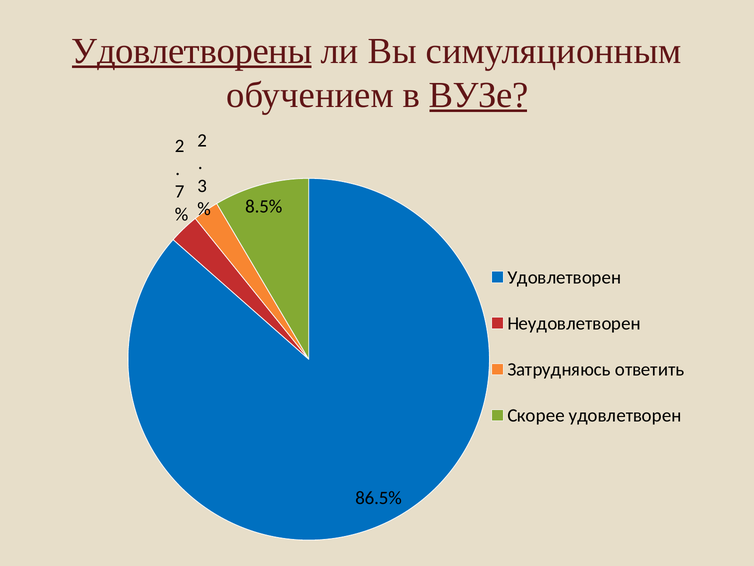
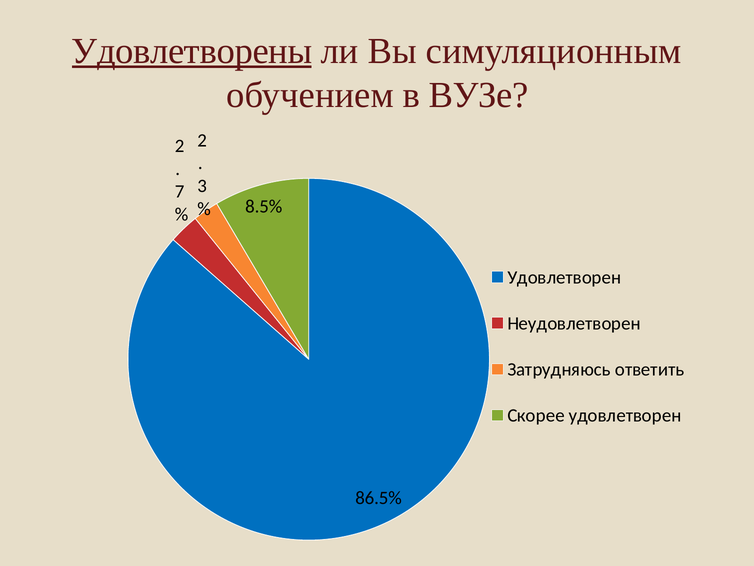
ВУЗе underline: present -> none
